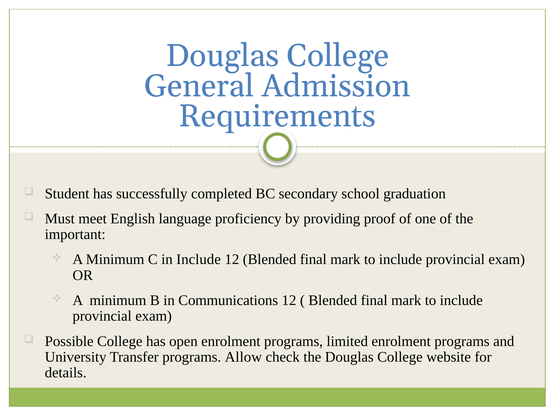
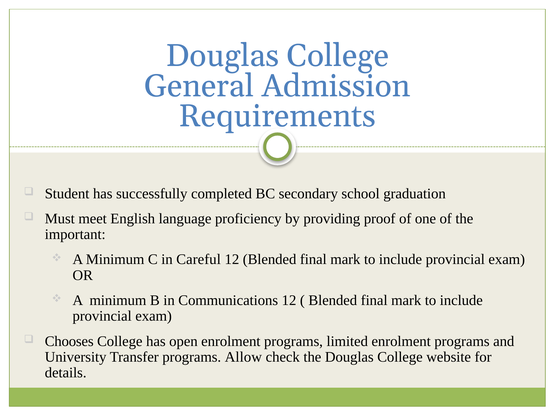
in Include: Include -> Careful
Possible: Possible -> Chooses
